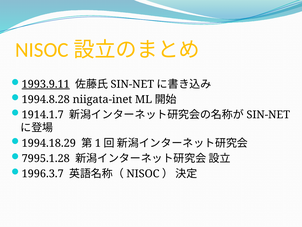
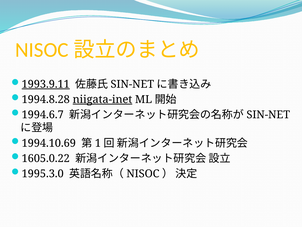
niigata-inet underline: none -> present
1914.1.7: 1914.1.7 -> 1994.6.7
1994.18.29: 1994.18.29 -> 1994.10.69
7995.1.28: 7995.1.28 -> 1605.0.22
1996.3.7: 1996.3.7 -> 1995.3.0
